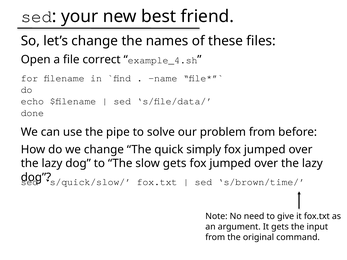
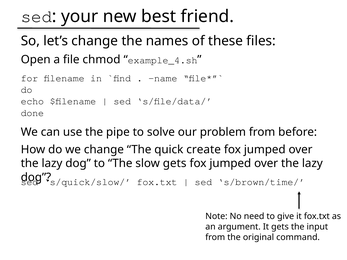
correct: correct -> chmod
simply: simply -> create
